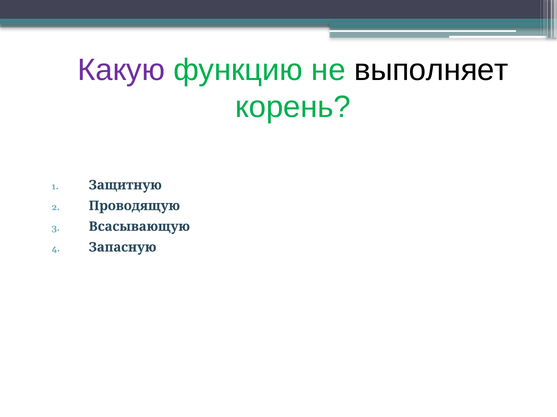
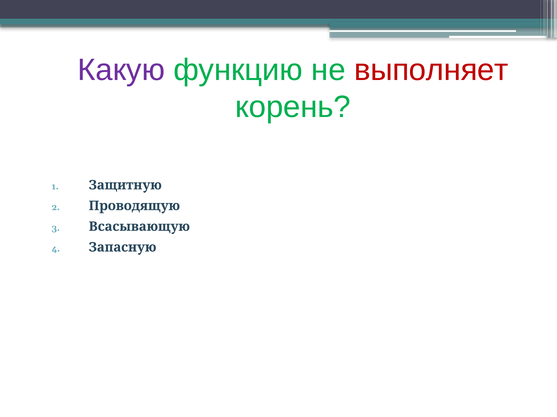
выполняет colour: black -> red
